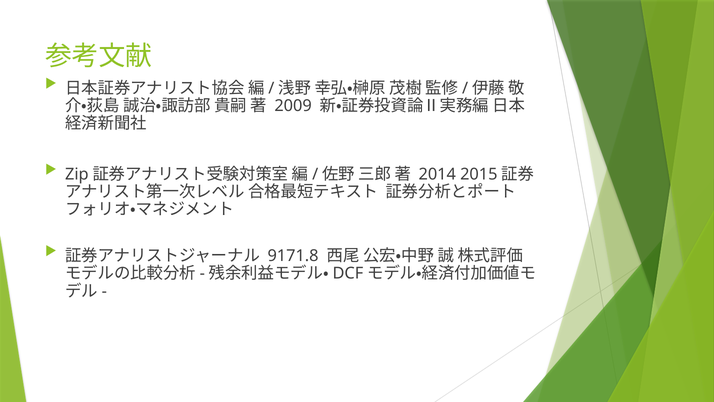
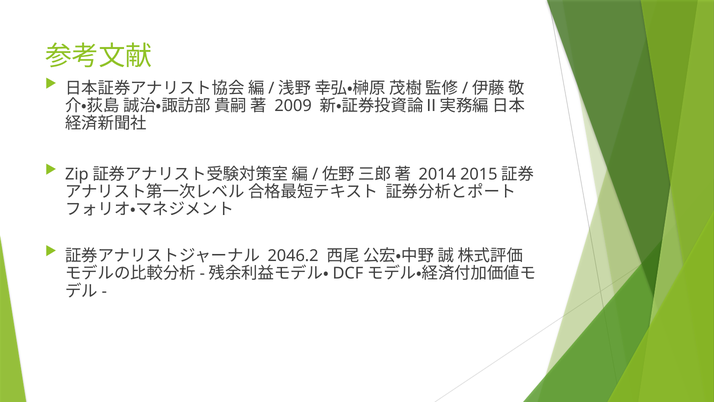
9171.8: 9171.8 -> 2046.2
